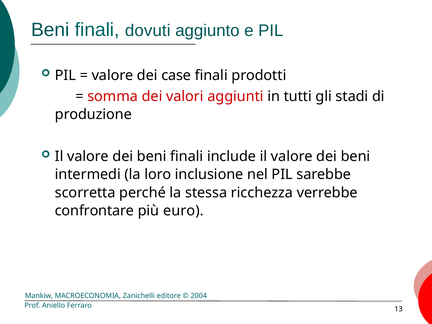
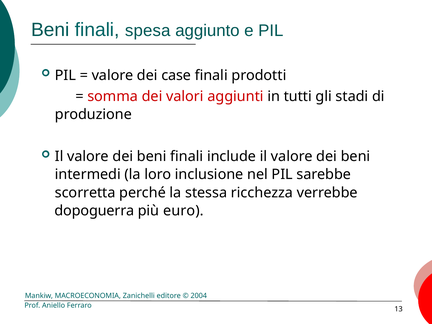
dovuti: dovuti -> spesa
confrontare: confrontare -> dopoguerra
